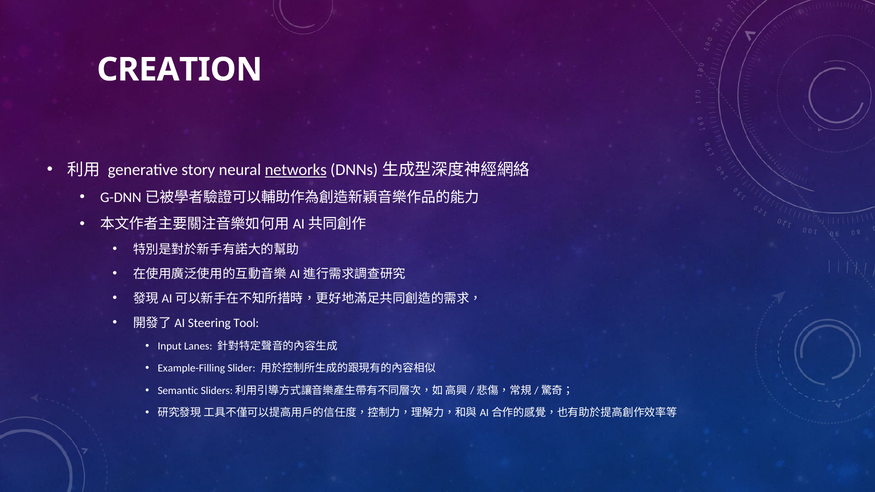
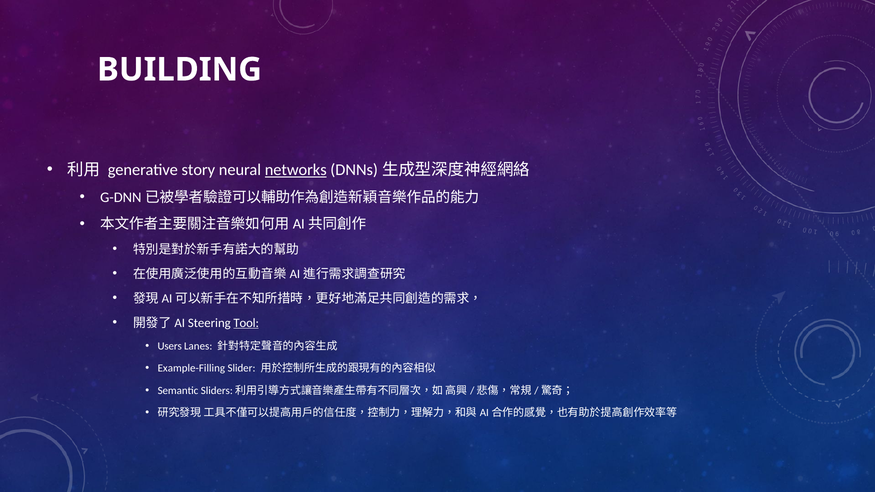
CREATION: CREATION -> BUILDING
Tool underline: none -> present
Input: Input -> Users
